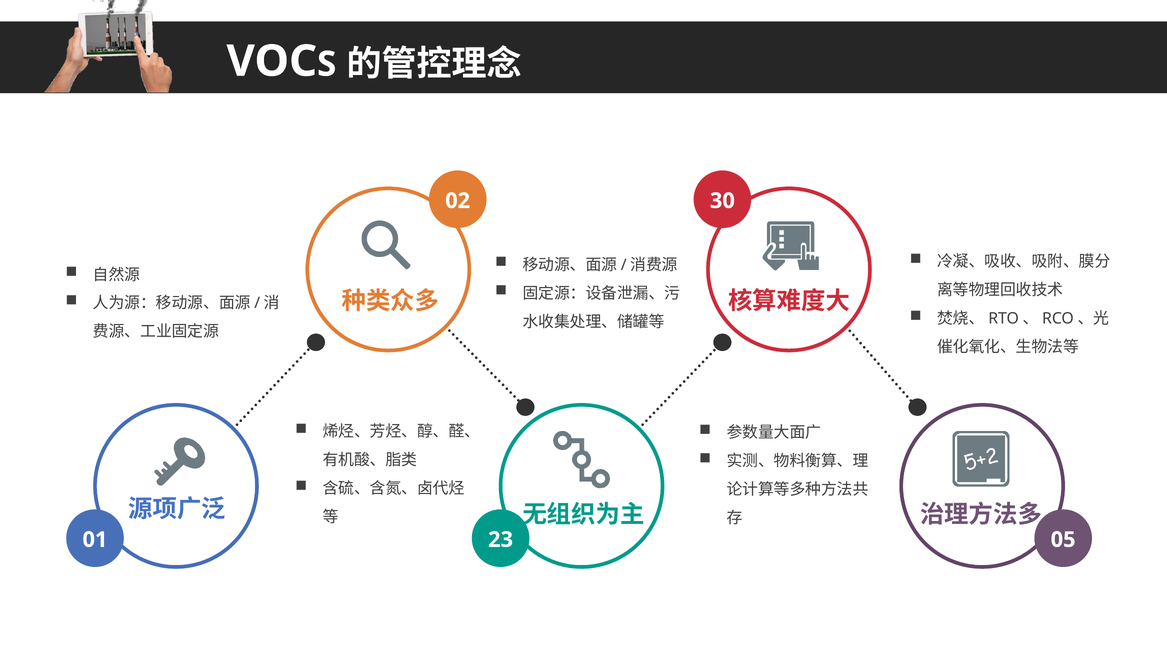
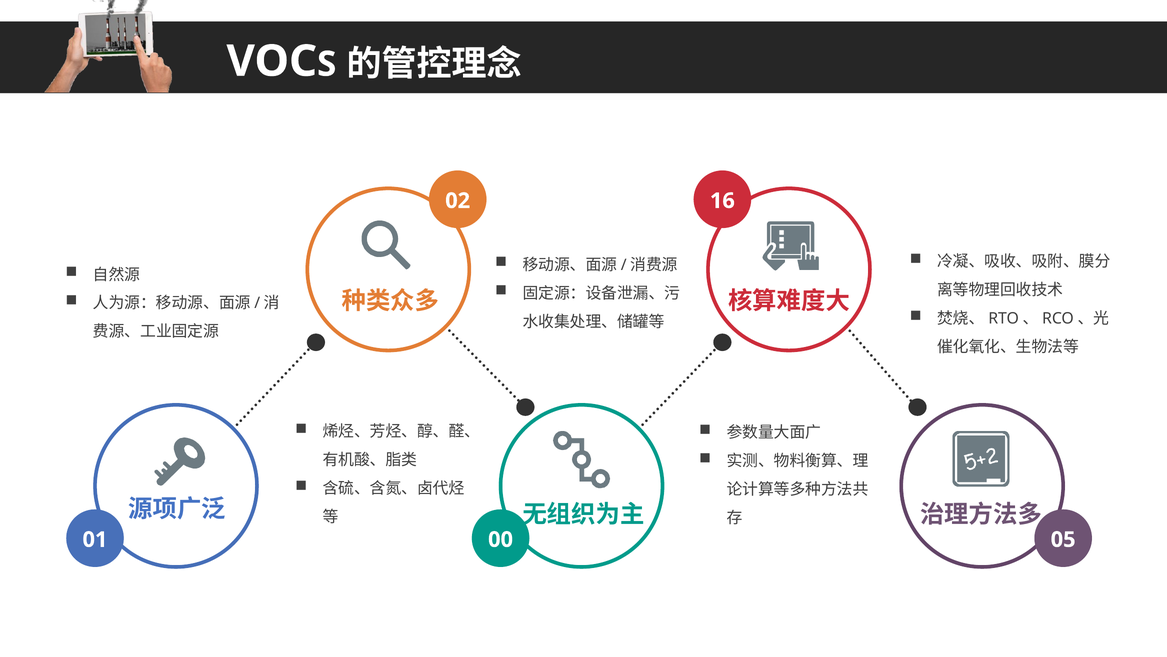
30: 30 -> 16
23: 23 -> 00
